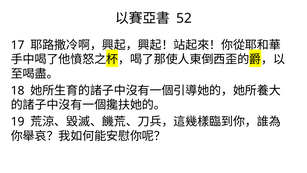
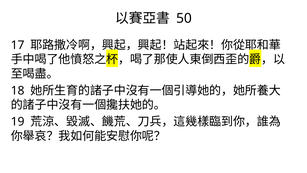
52: 52 -> 50
